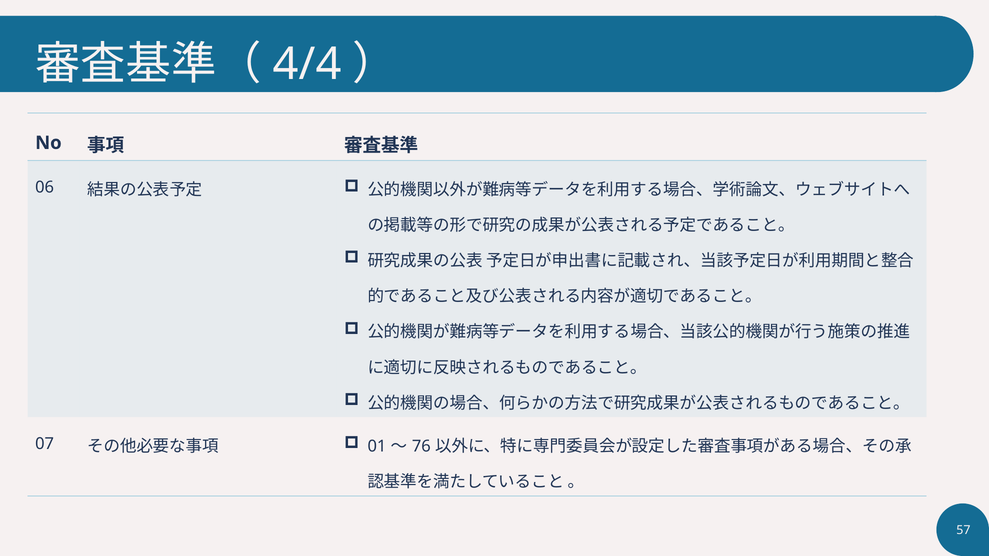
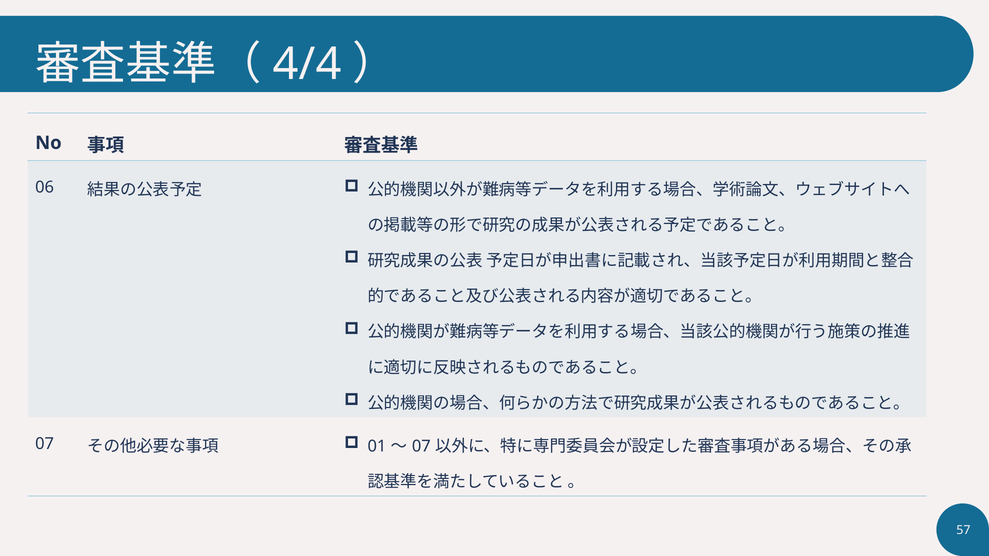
76 at (421, 447): 76 -> 07
